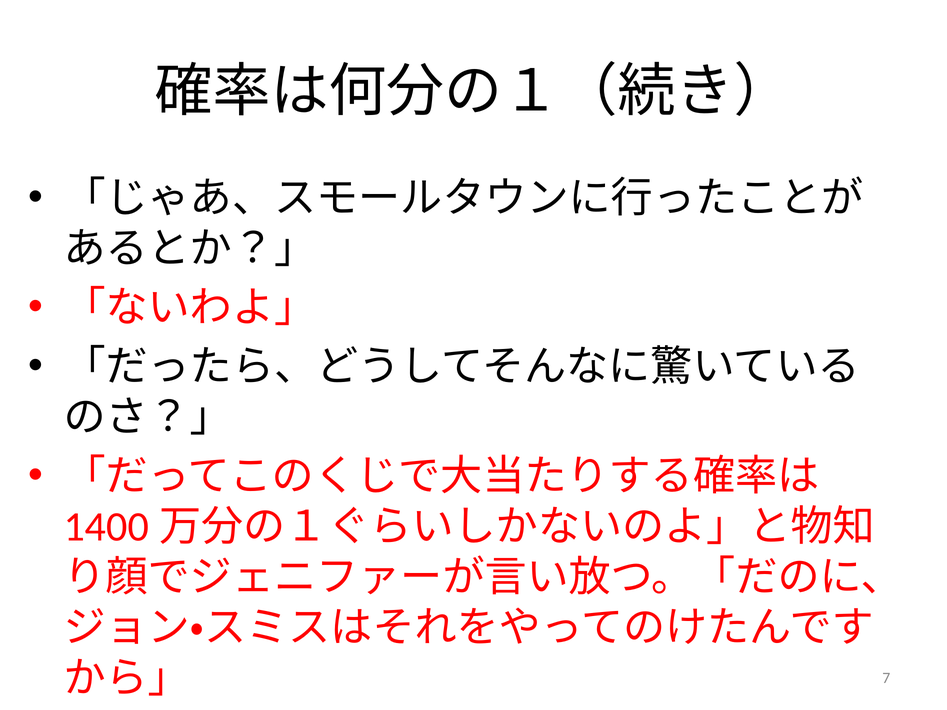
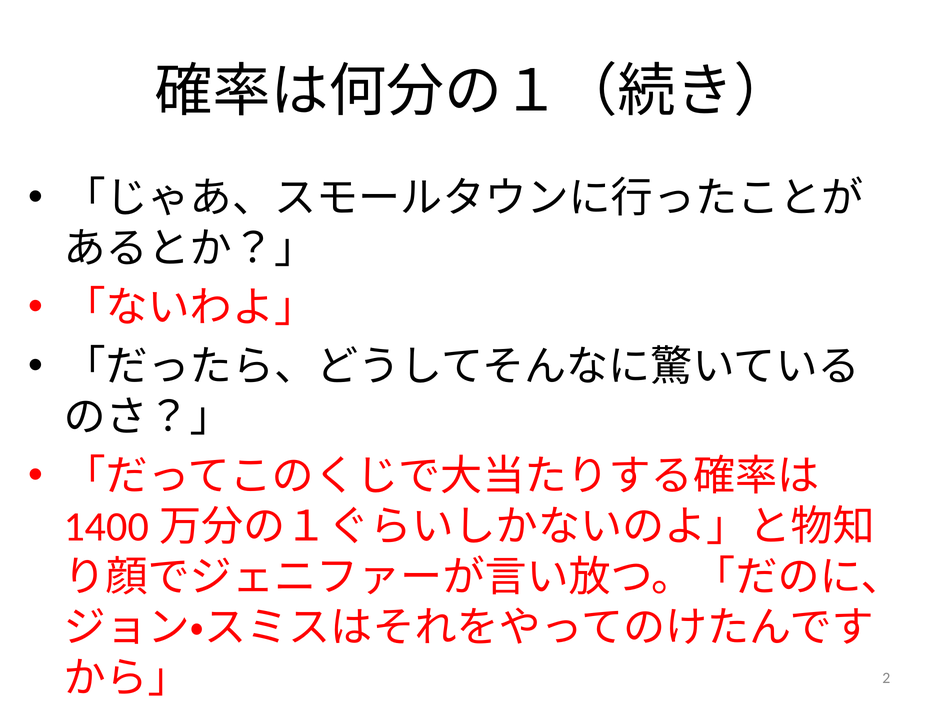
7: 7 -> 2
